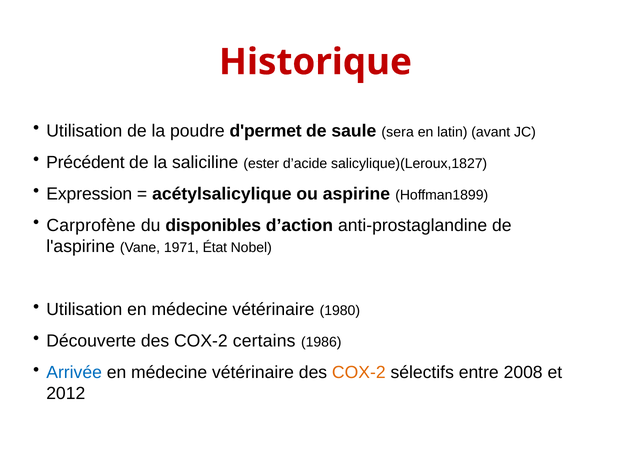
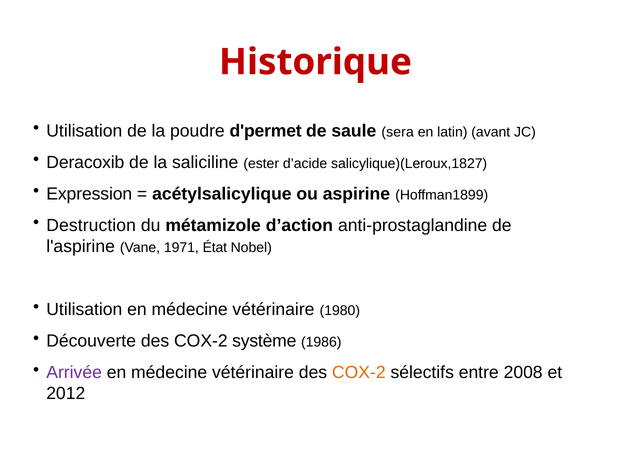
Précédent: Précédent -> Deracoxib
Carprofène: Carprofène -> Destruction
disponibles: disponibles -> métamizole
certains: certains -> système
Arrivée colour: blue -> purple
